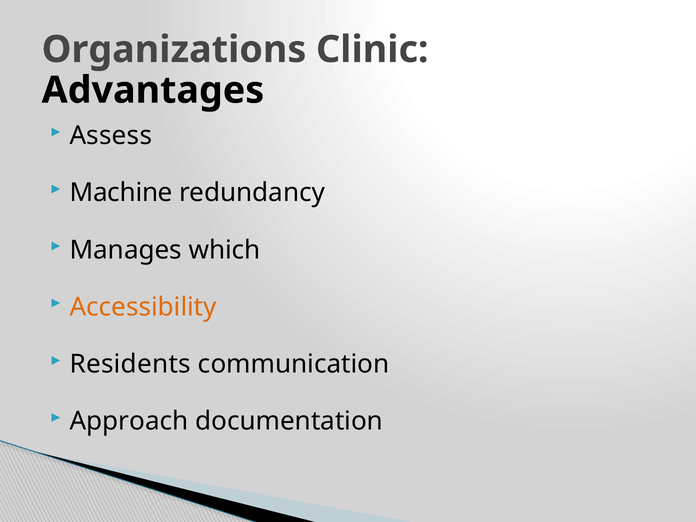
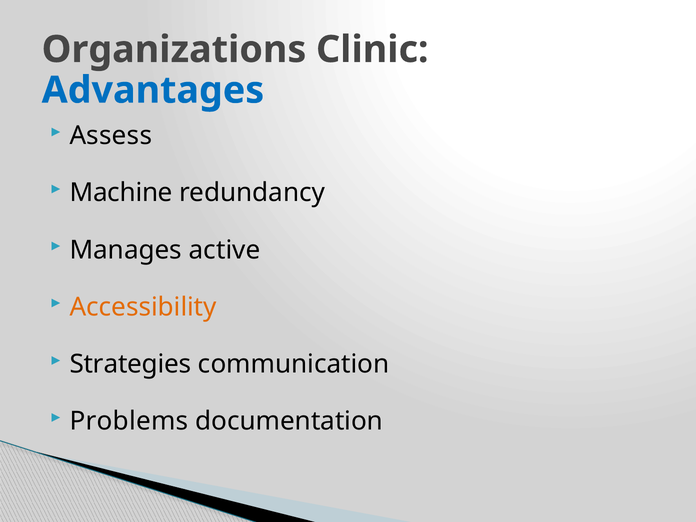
Advantages colour: black -> blue
which: which -> active
Residents: Residents -> Strategies
Approach: Approach -> Problems
